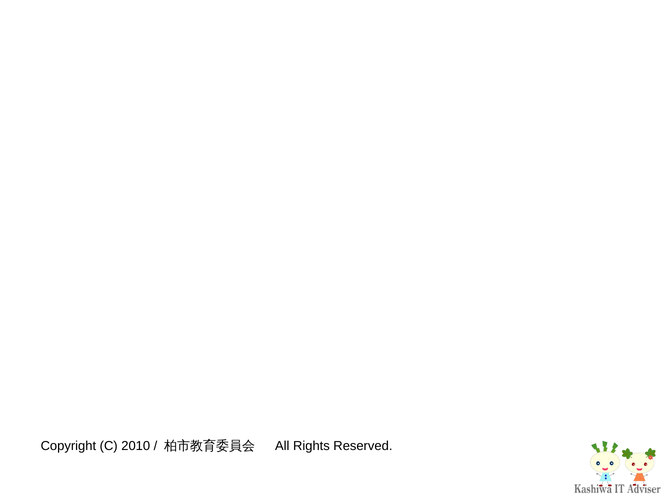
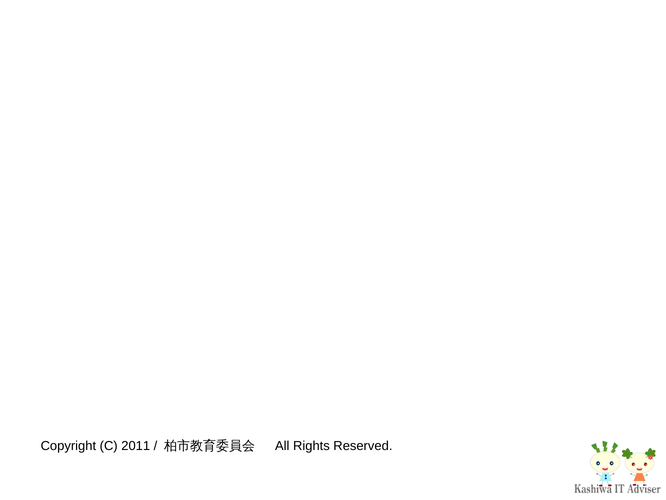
2010: 2010 -> 2011
